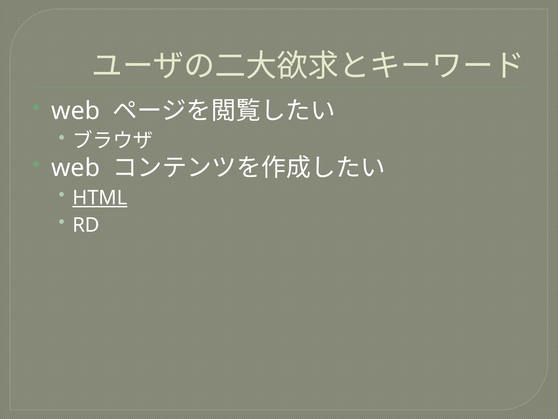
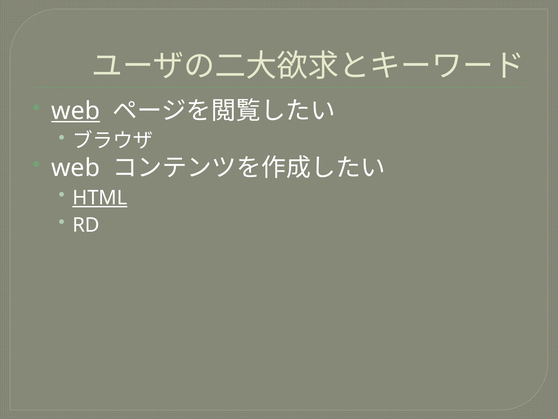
web at (76, 111) underline: none -> present
